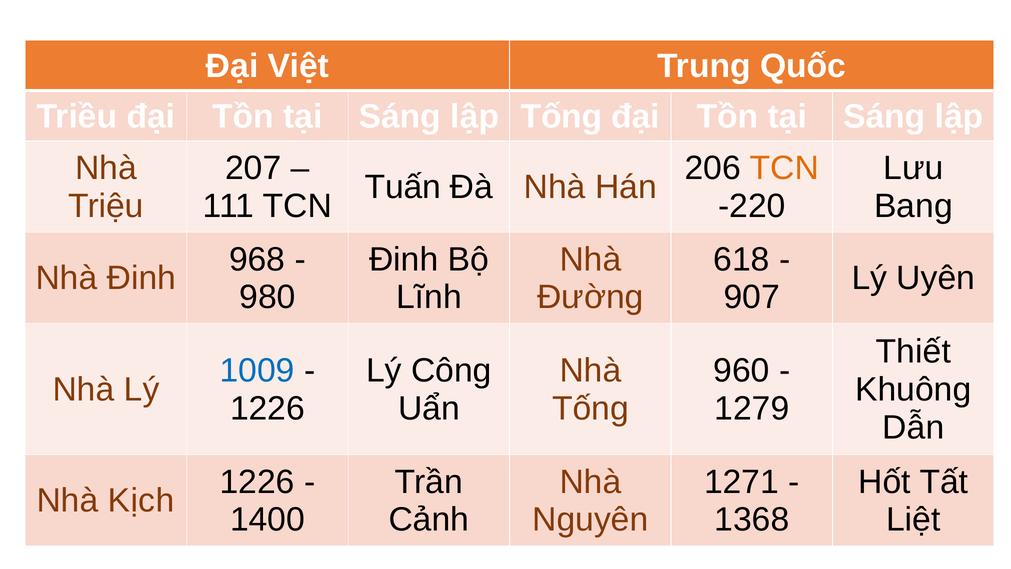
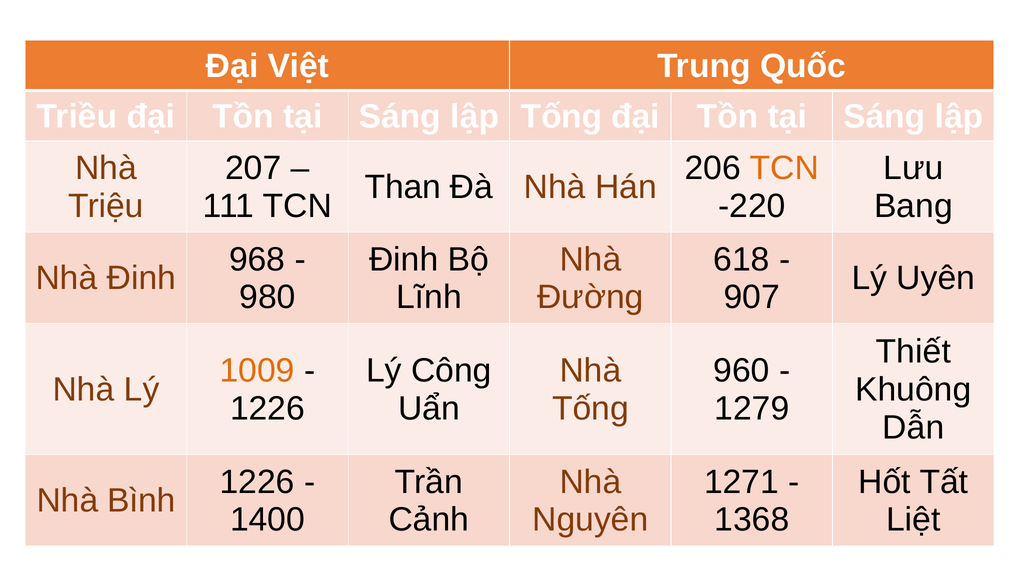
Tuấn: Tuấn -> Than
1009 colour: blue -> orange
Kịch: Kịch -> Bình
